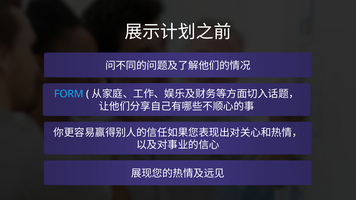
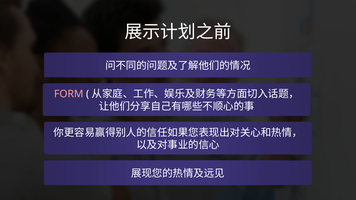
FORM colour: light blue -> pink
